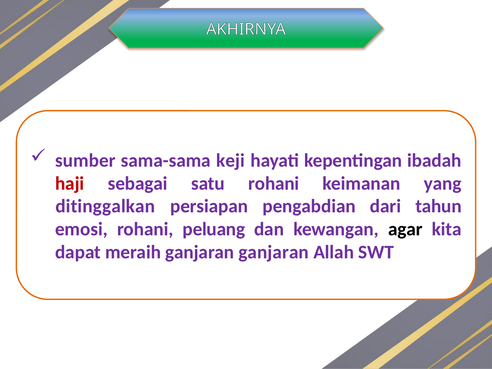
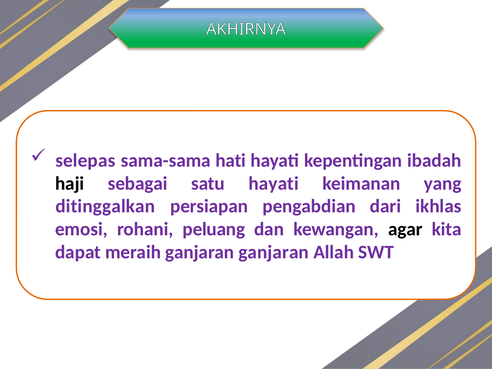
sumber: sumber -> selepas
keji: keji -> hati
haji colour: red -> black
satu rohani: rohani -> hayati
tahun: tahun -> ikhlas
